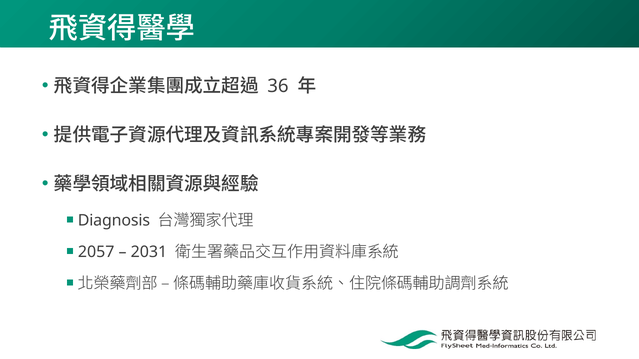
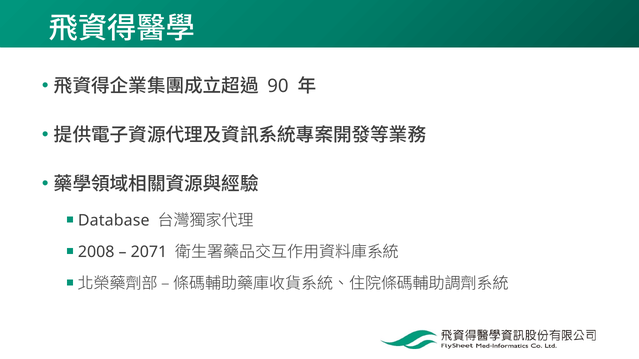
36: 36 -> 90
Diagnosis: Diagnosis -> Database
2057: 2057 -> 2008
2031: 2031 -> 2071
